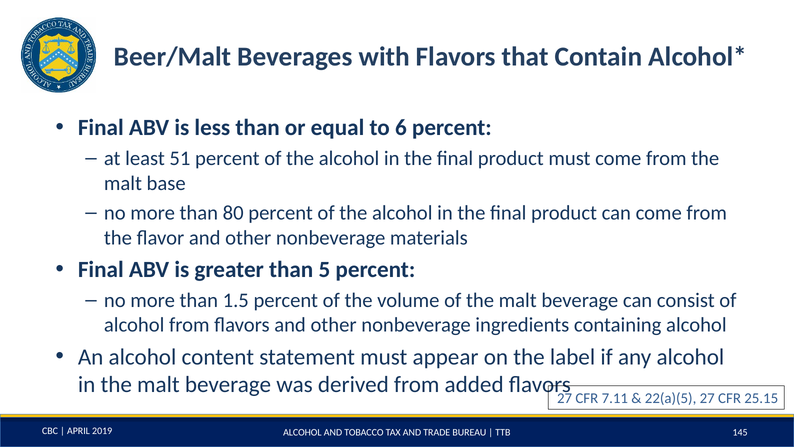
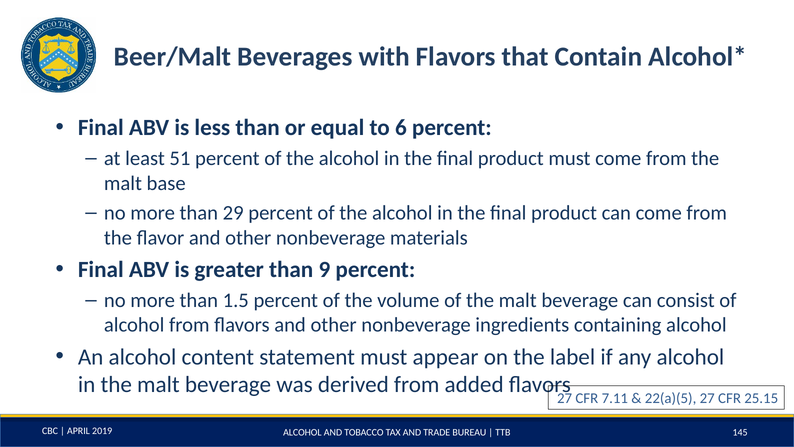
80: 80 -> 29
5: 5 -> 9
